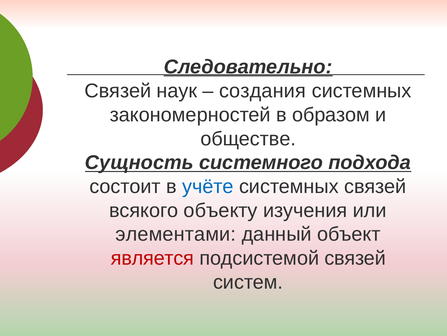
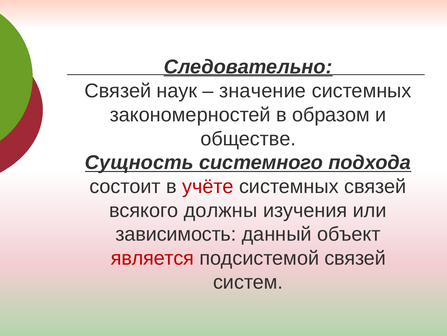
создания: создания -> значение
учёте colour: blue -> red
объекту: объекту -> должны
элементами: элементами -> зависимость
